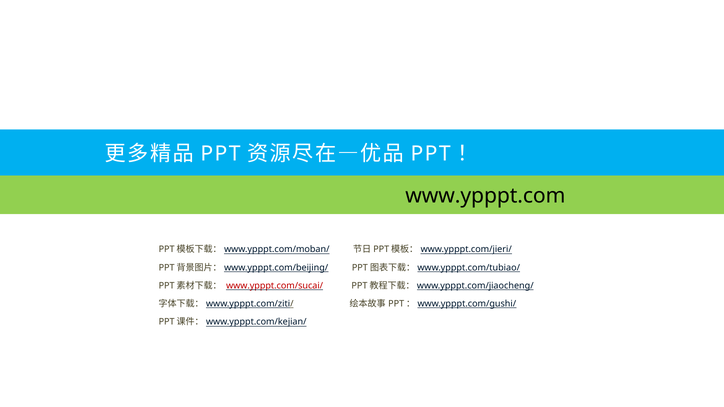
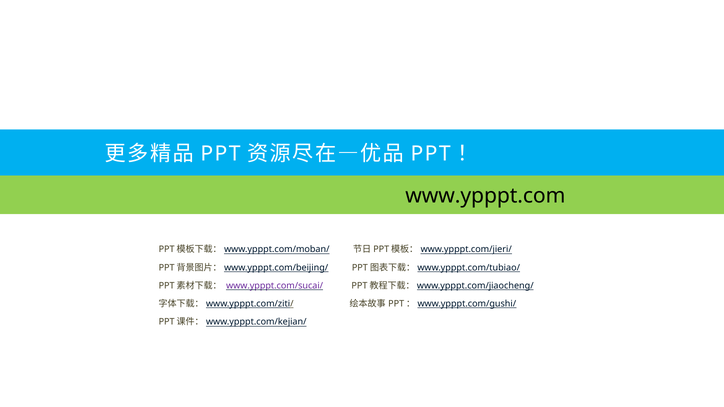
www.ypppt.com/sucai/ colour: red -> purple
